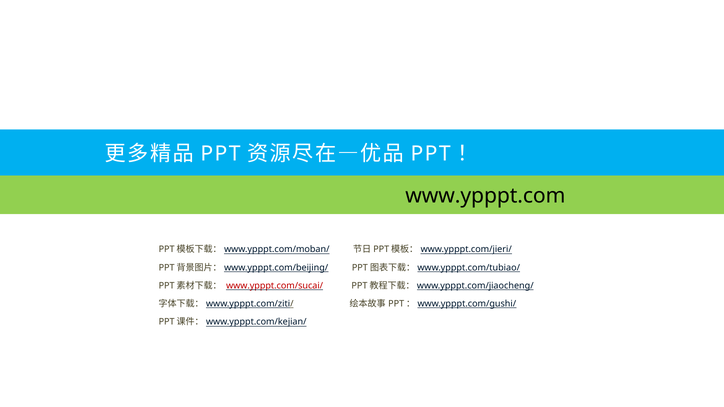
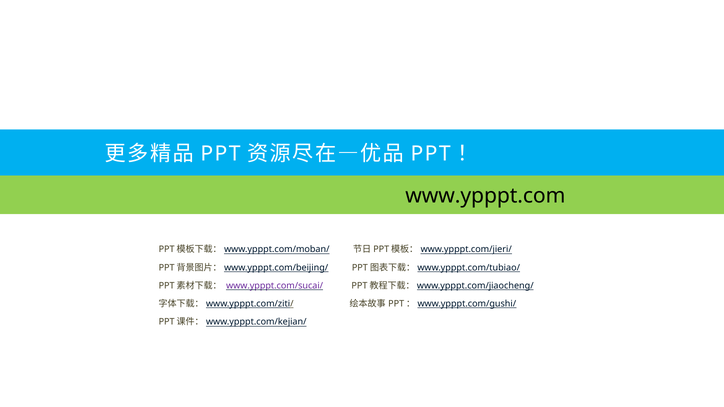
www.ypppt.com/sucai/ colour: red -> purple
